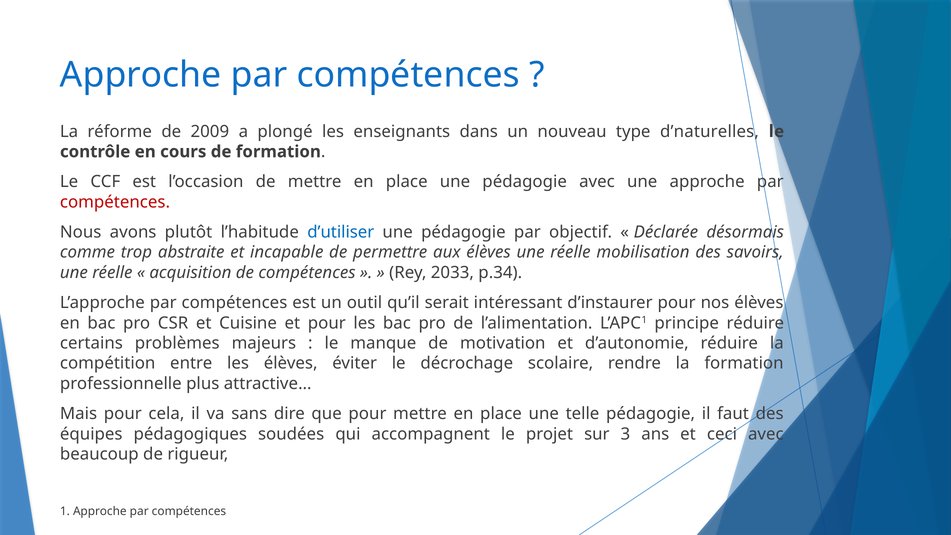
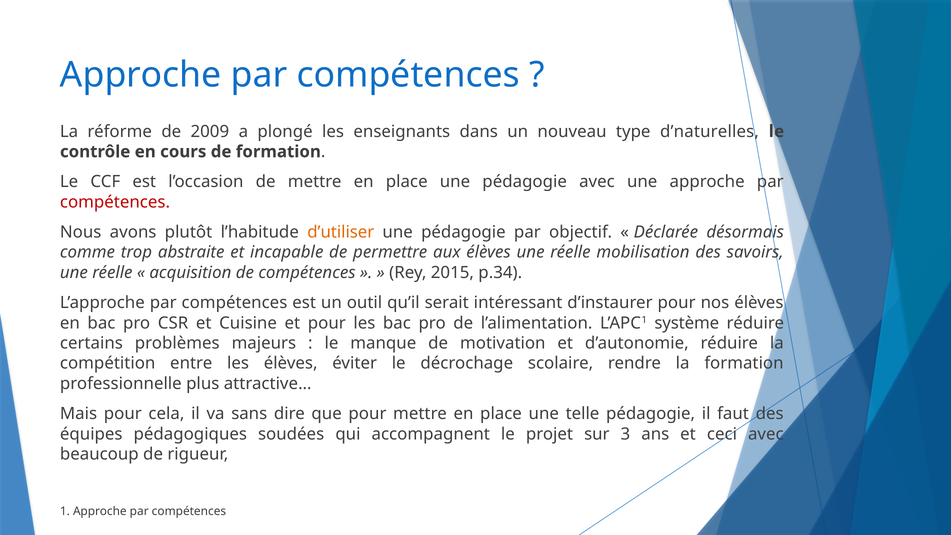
d’utiliser colour: blue -> orange
2033: 2033 -> 2015
principe: principe -> système
